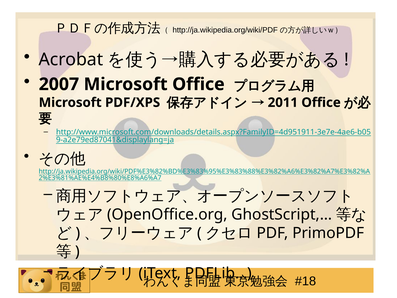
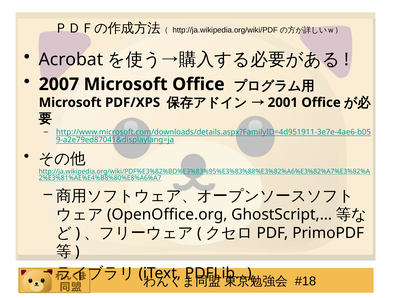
2011: 2011 -> 2001
